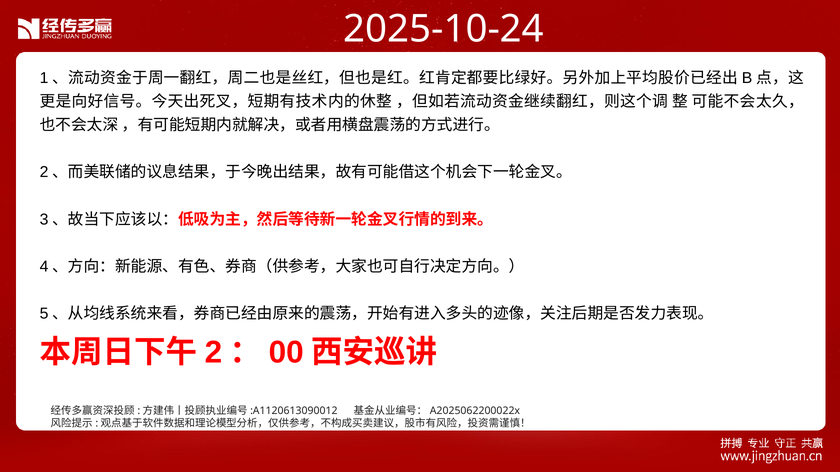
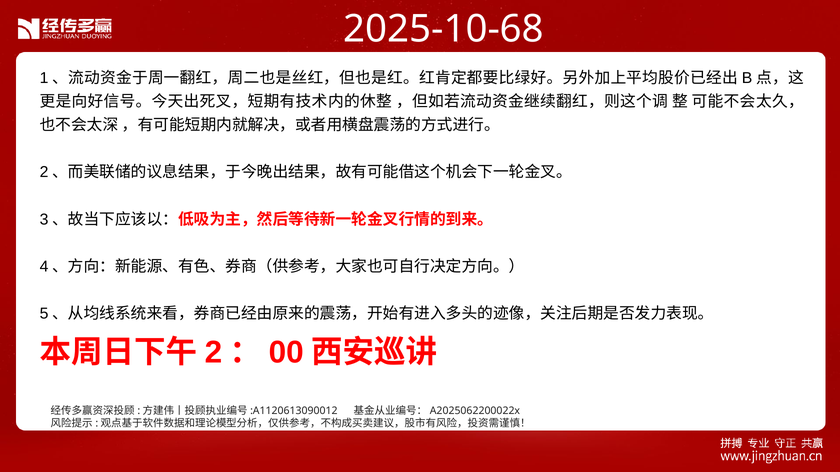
2025-10-24: 2025-10-24 -> 2025-10-68
